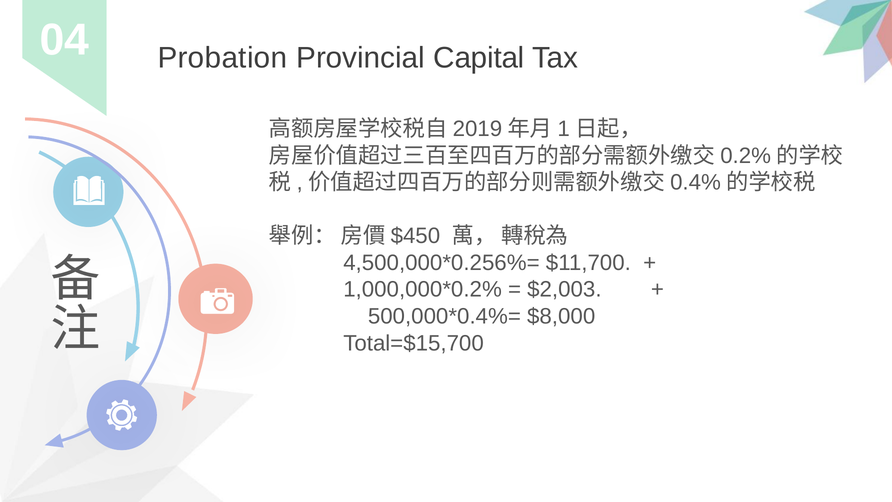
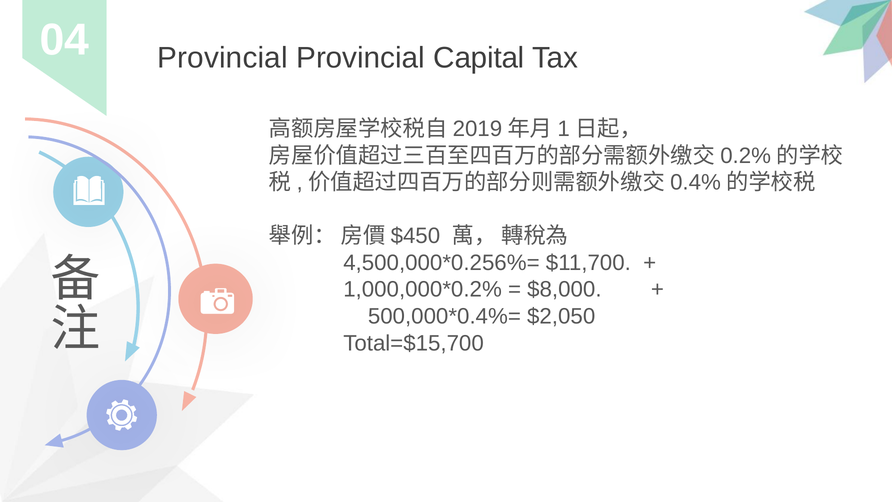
Probation at (222, 58): Probation -> Provincial
$2,003: $2,003 -> $8,000
$8,000: $8,000 -> $2,050
